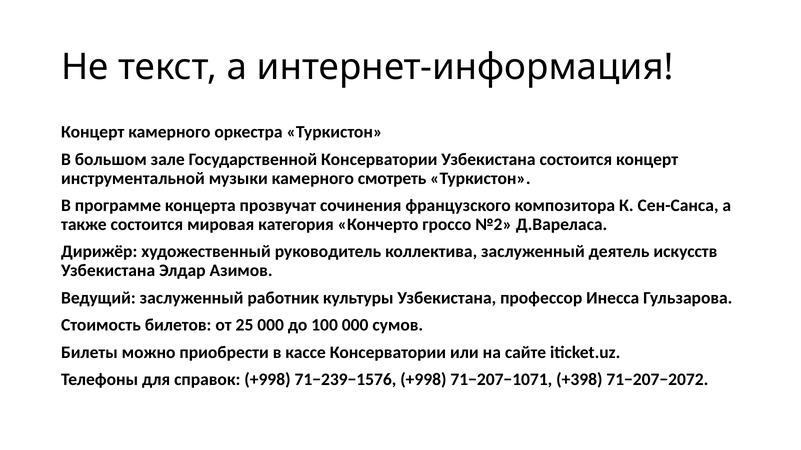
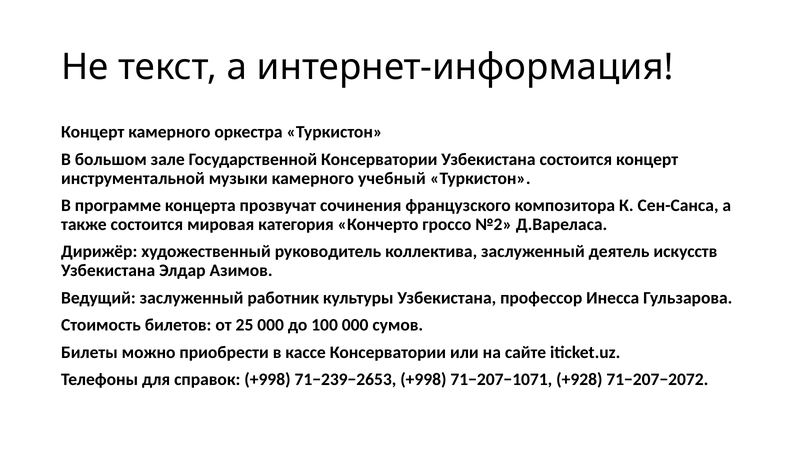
смотреть: смотреть -> учебный
71−239−1576: 71−239−1576 -> 71−239−2653
+398: +398 -> +928
